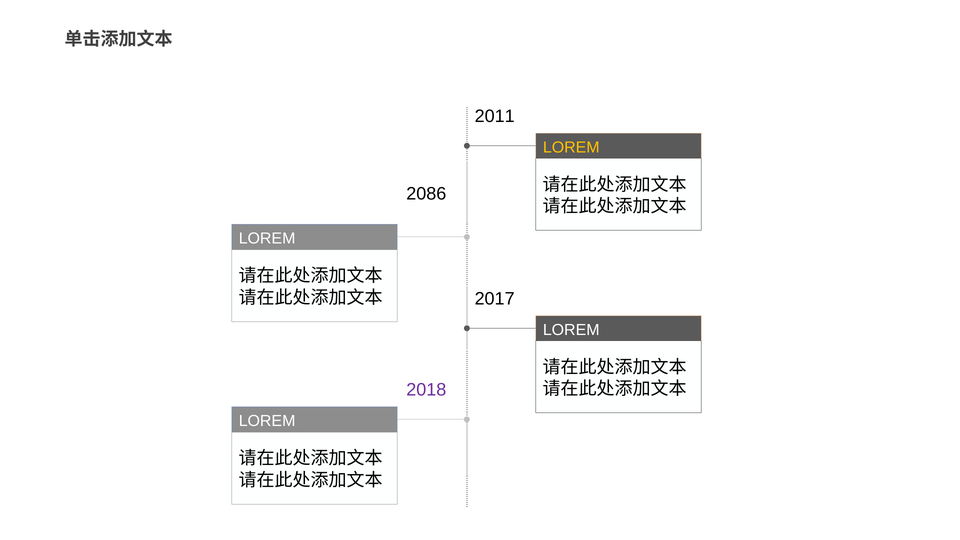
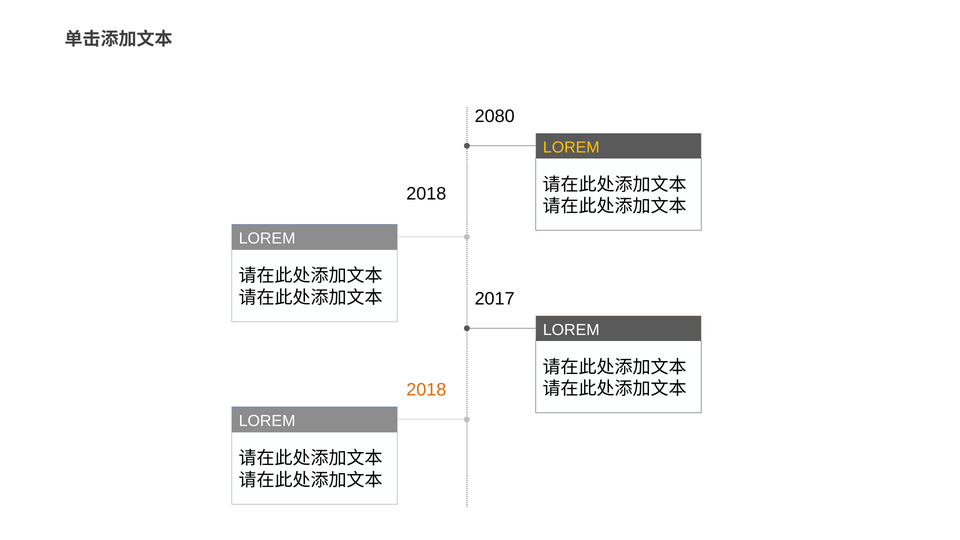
2011: 2011 -> 2080
2086 at (426, 194): 2086 -> 2018
2018 at (426, 390) colour: purple -> orange
